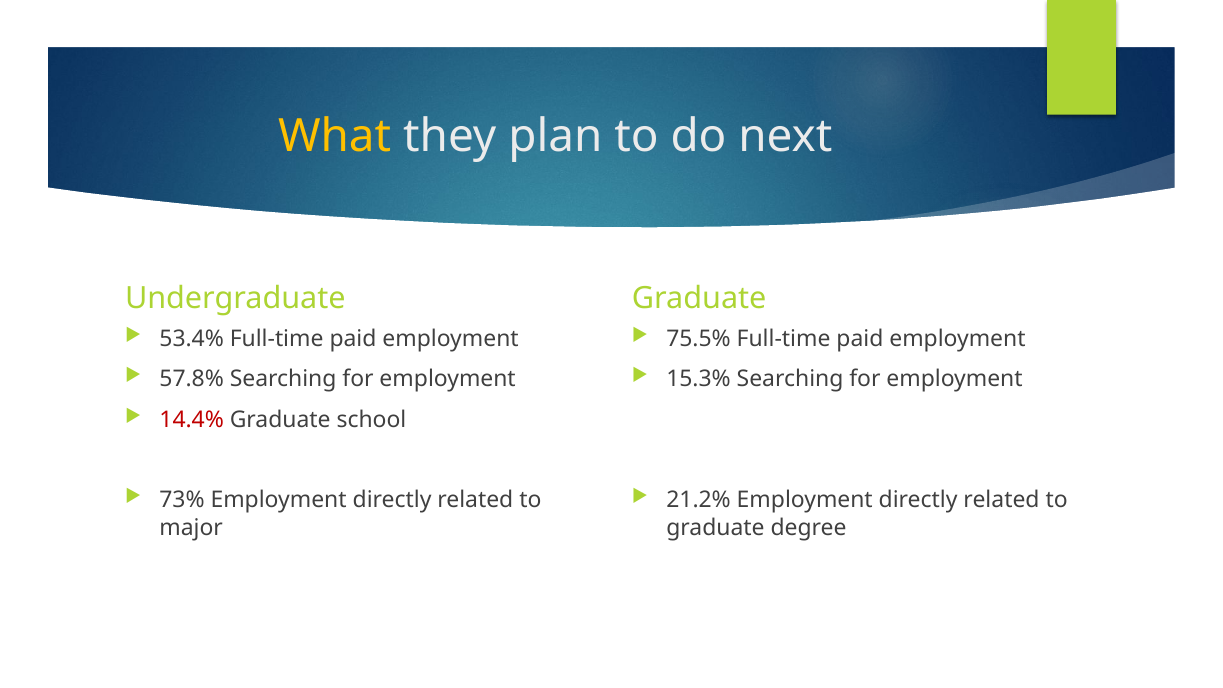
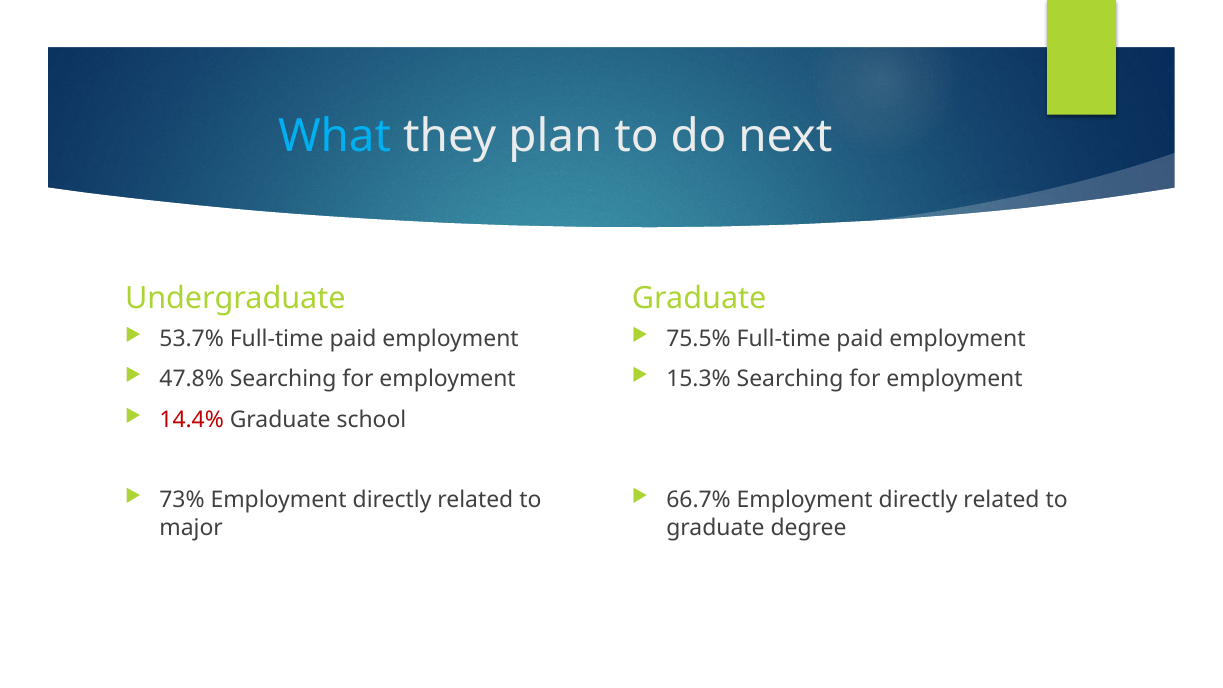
What colour: yellow -> light blue
53.4%: 53.4% -> 53.7%
57.8%: 57.8% -> 47.8%
21.2%: 21.2% -> 66.7%
